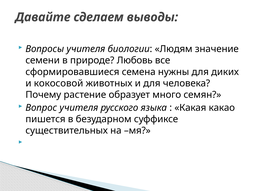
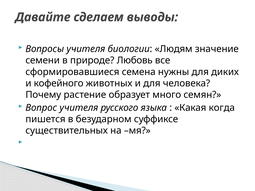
кокосовой: кокосовой -> кофейного
какао: какао -> когда
